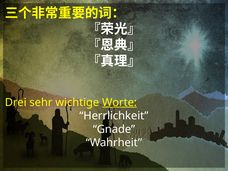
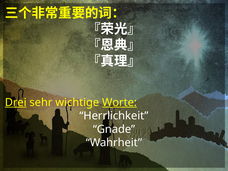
Drei underline: none -> present
